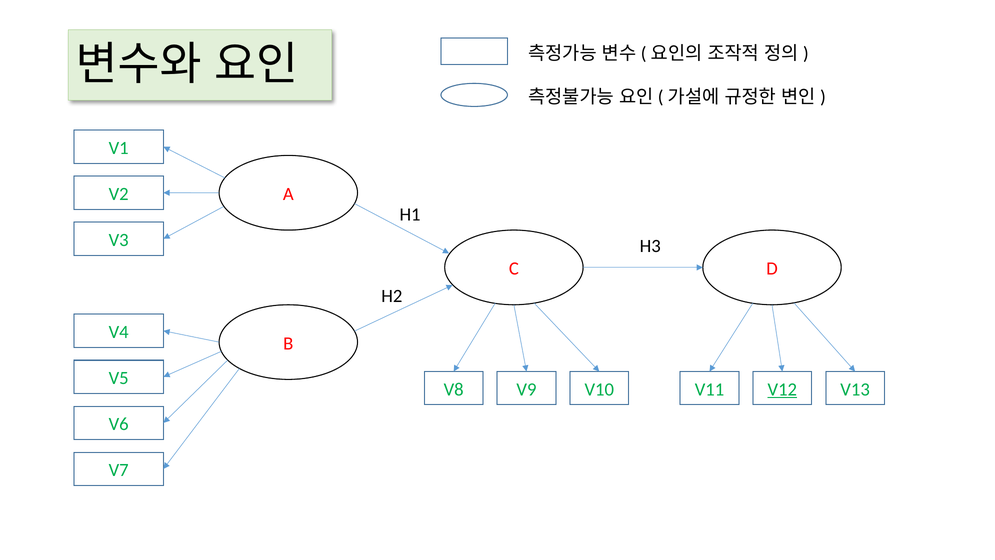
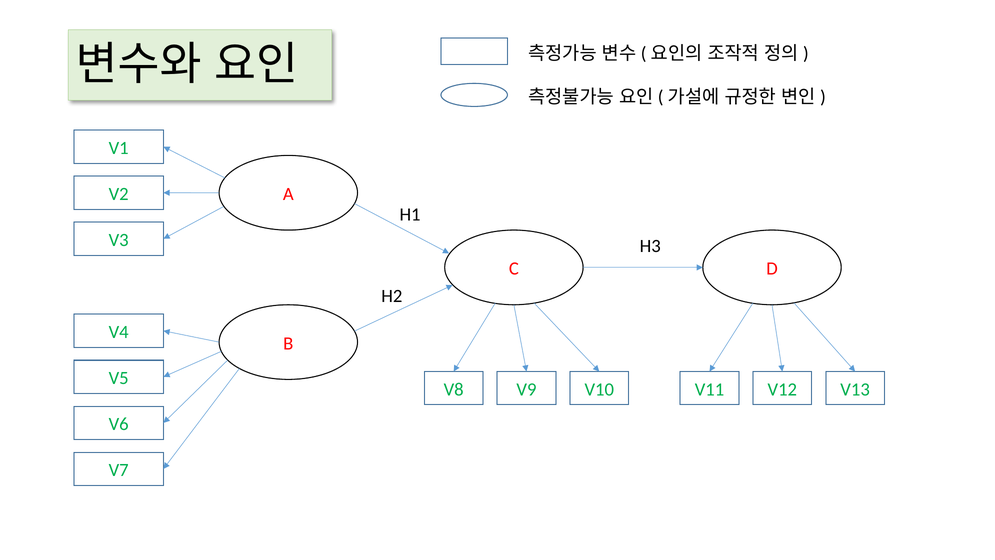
V12 underline: present -> none
